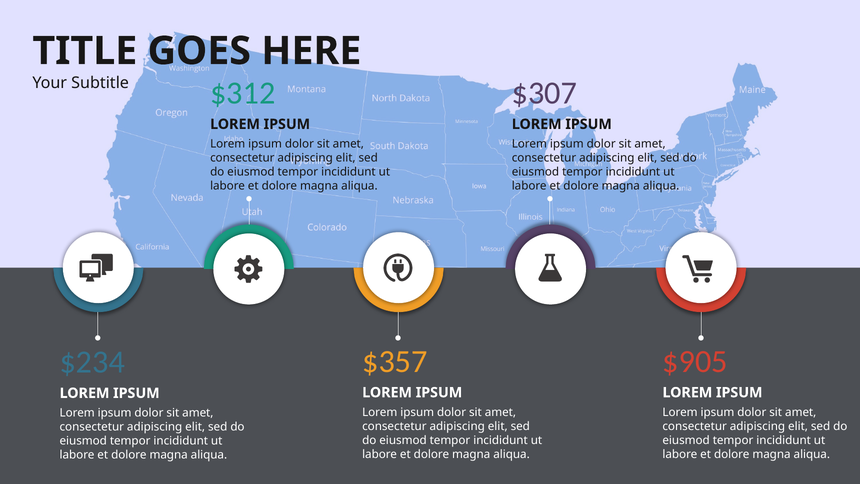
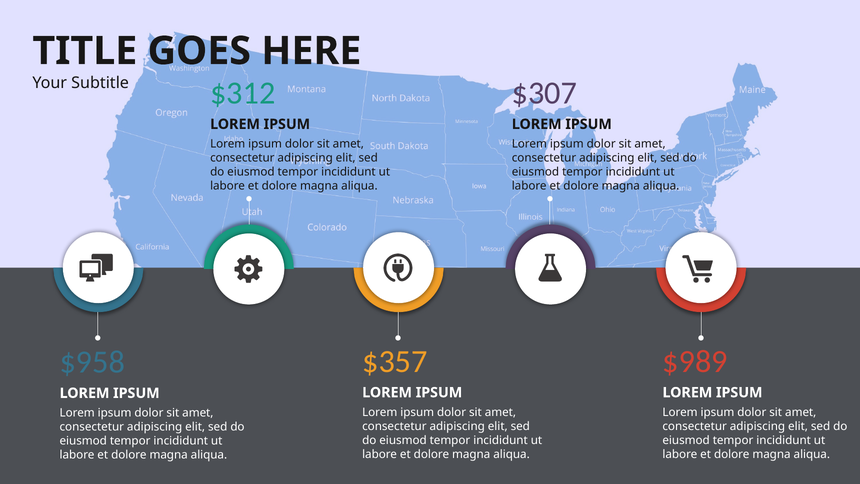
$905: $905 -> $989
$234: $234 -> $958
